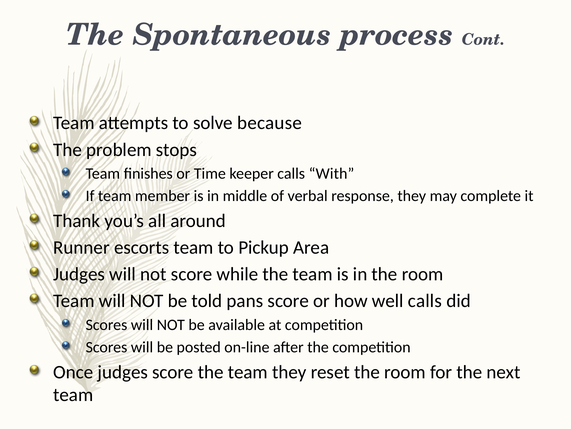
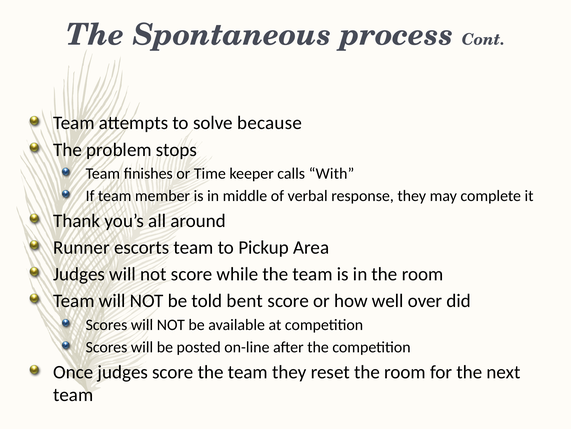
pans: pans -> bent
well calls: calls -> over
